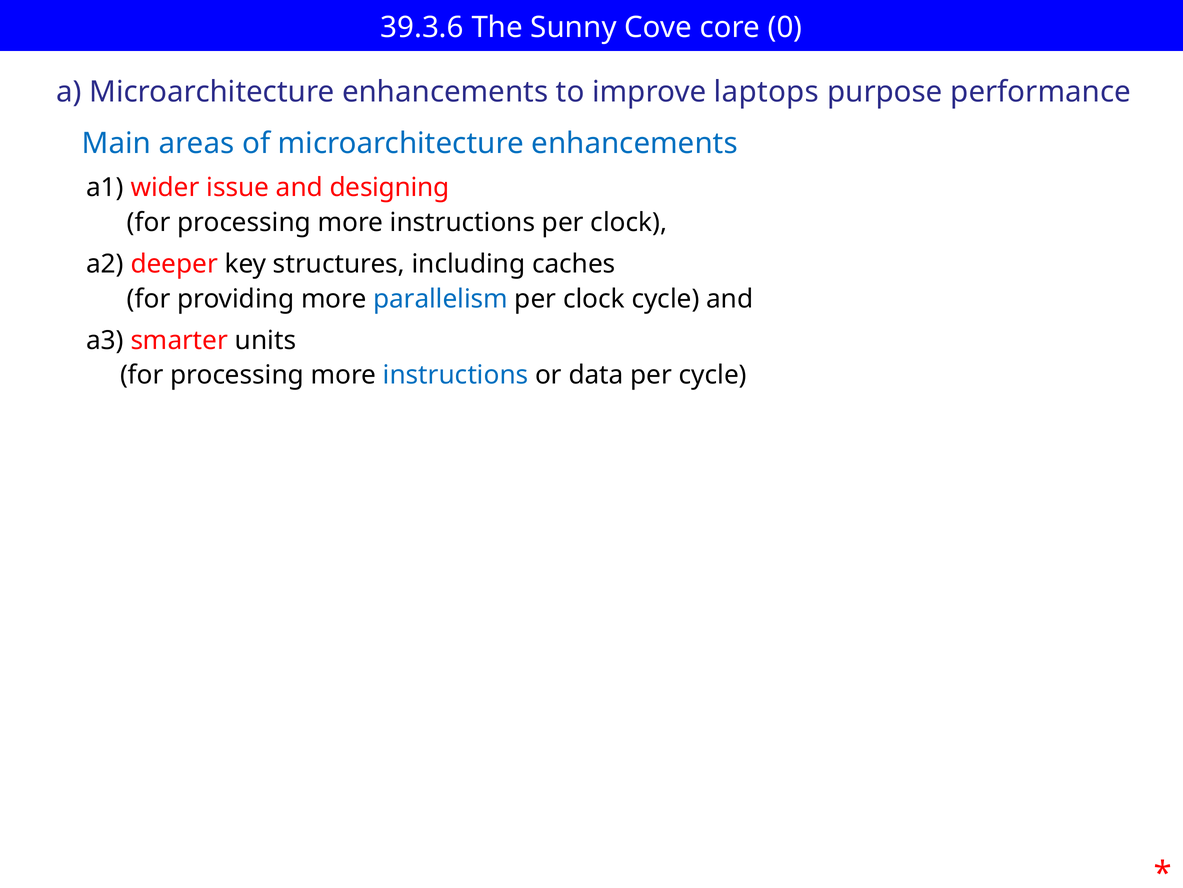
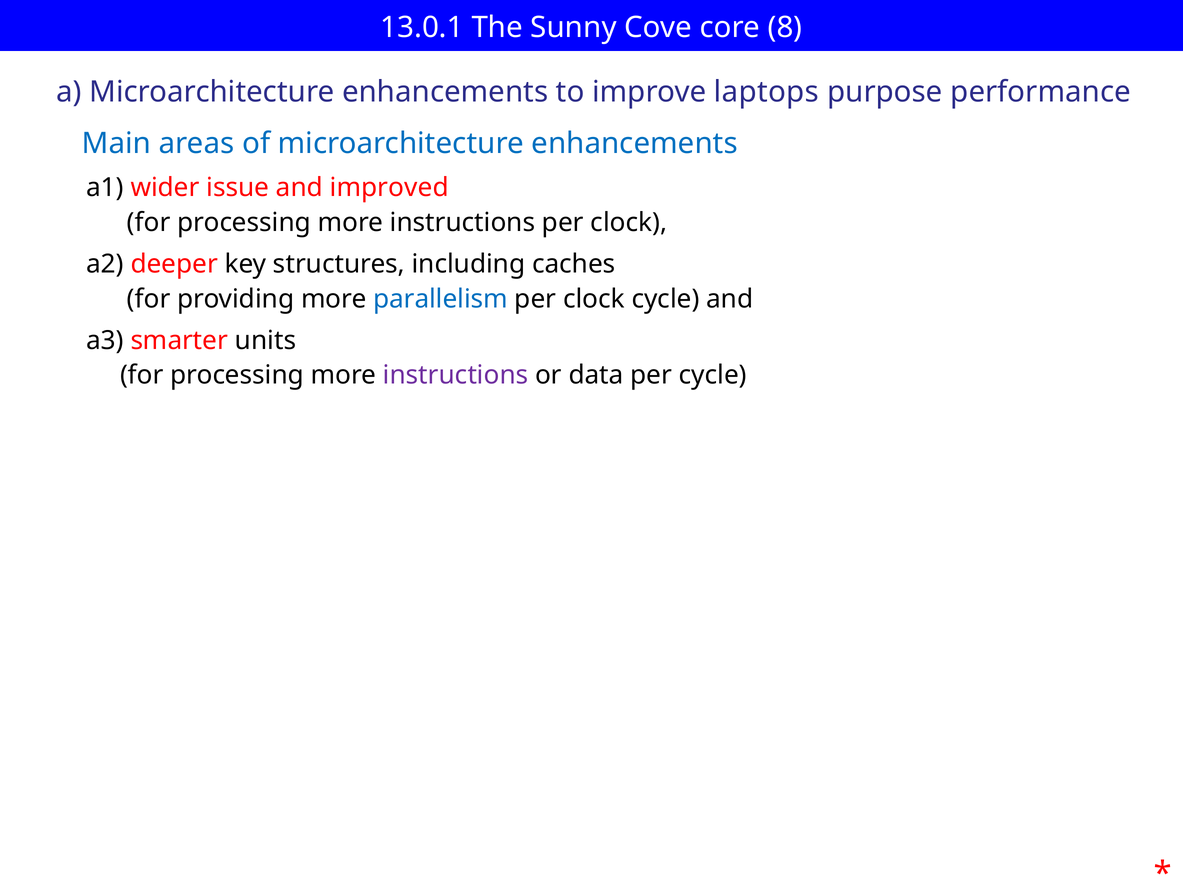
39.3.6: 39.3.6 -> 13.0.1
0: 0 -> 8
designing: designing -> improved
instructions at (456, 375) colour: blue -> purple
